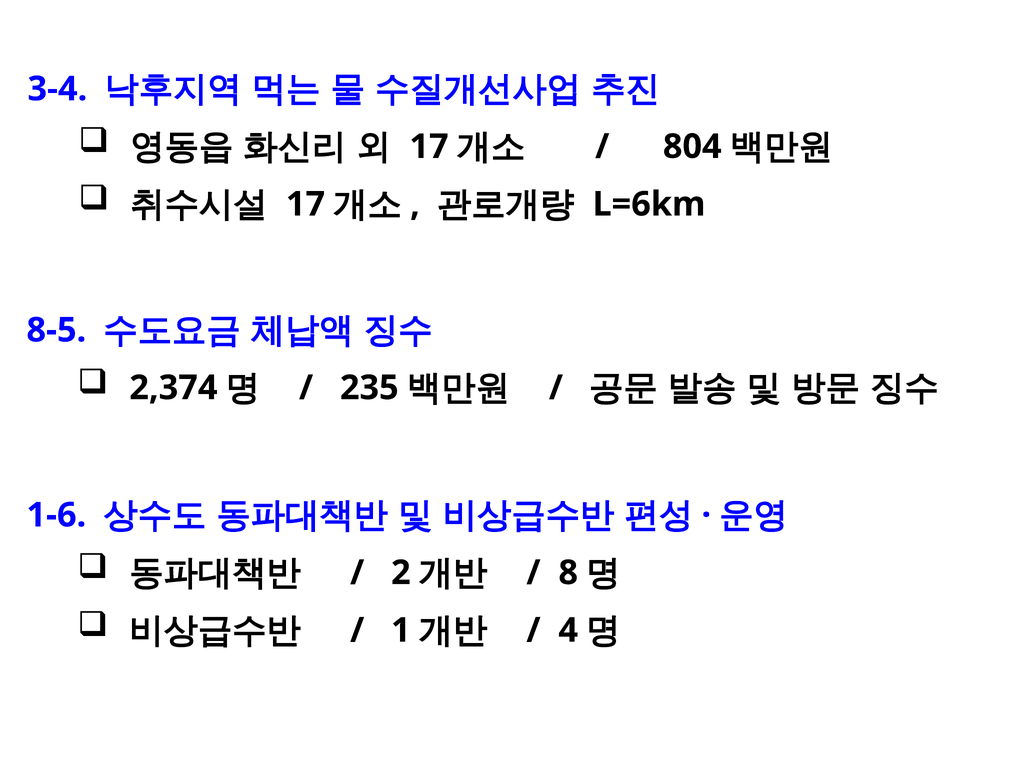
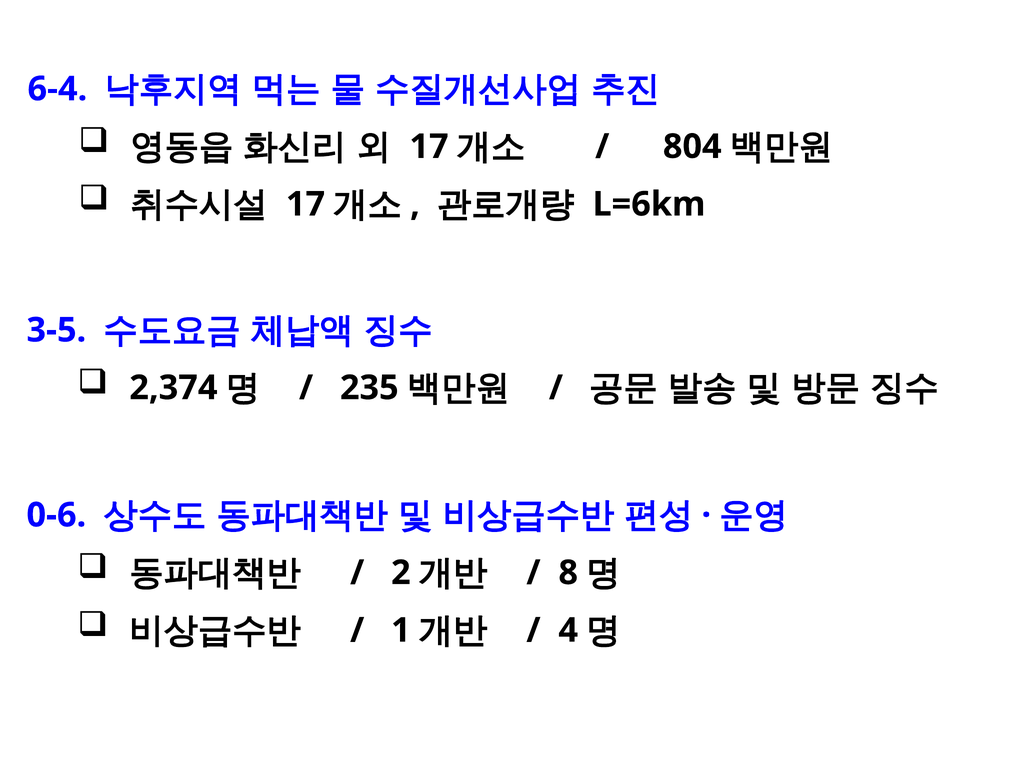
3-4: 3-4 -> 6-4
8-5: 8-5 -> 3-5
1-6: 1-6 -> 0-6
